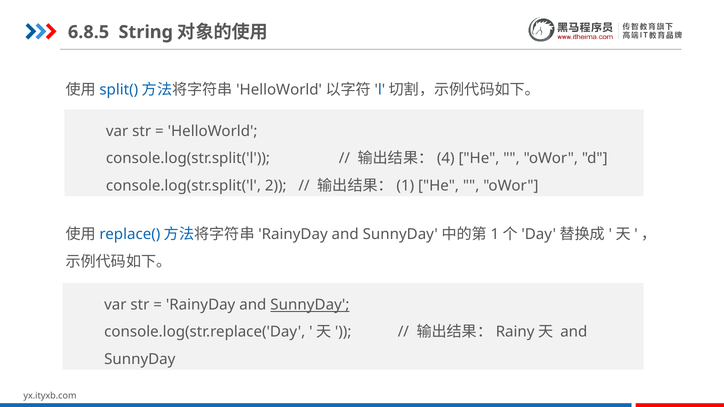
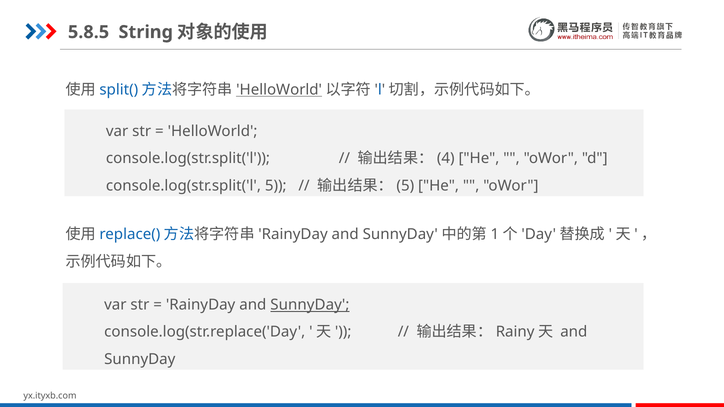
6.8.5: 6.8.5 -> 5.8.5
HelloWorld at (279, 90) underline: none -> present
console.log(str.split('l 2: 2 -> 5
1 at (405, 186): 1 -> 5
